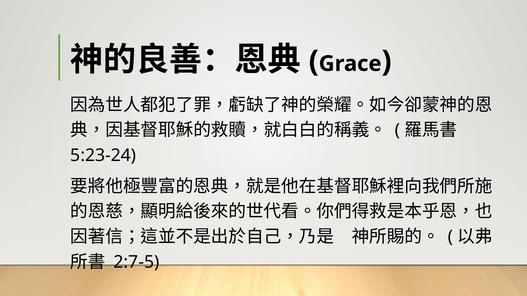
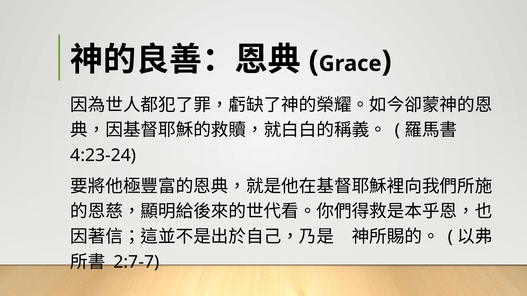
5:23-24: 5:23-24 -> 4:23-24
2:7-5: 2:7-5 -> 2:7-7
